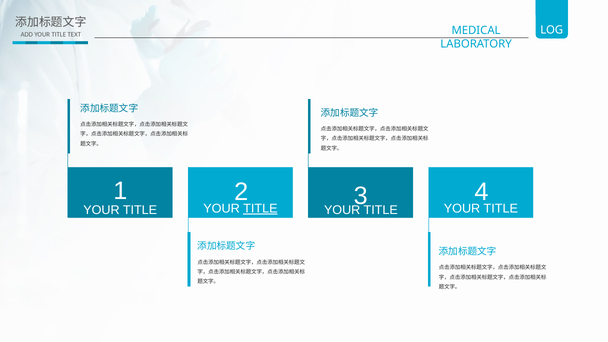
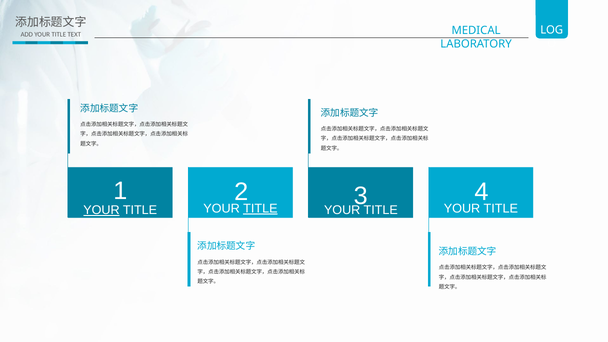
YOUR at (102, 210) underline: none -> present
